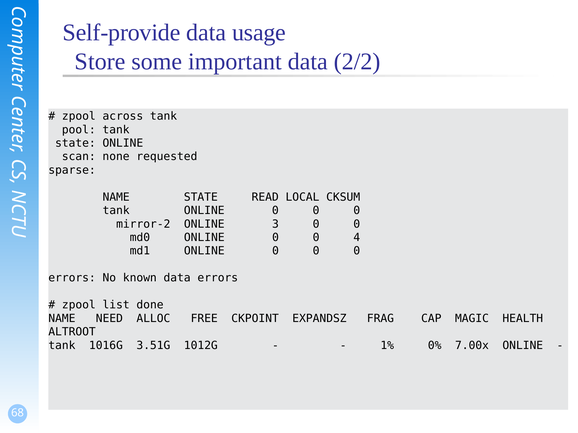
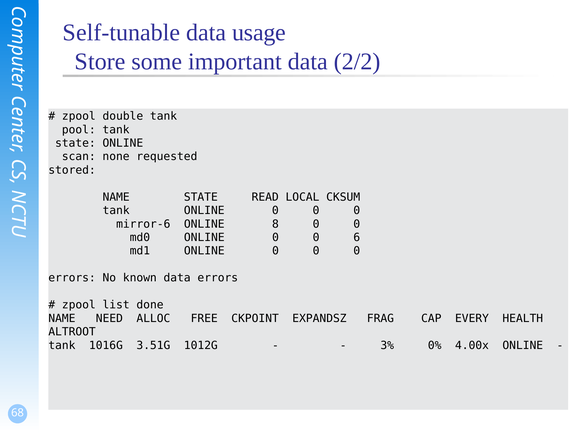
Self-provide: Self-provide -> Self-tunable
across: across -> double
sparse: sparse -> stored
mirror-2: mirror-2 -> mirror-6
3: 3 -> 8
4: 4 -> 6
MAGIC: MAGIC -> EVERY
1%: 1% -> 3%
7.00x: 7.00x -> 4.00x
